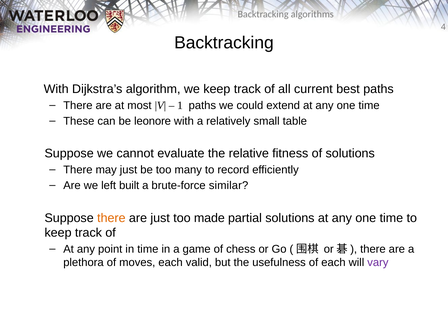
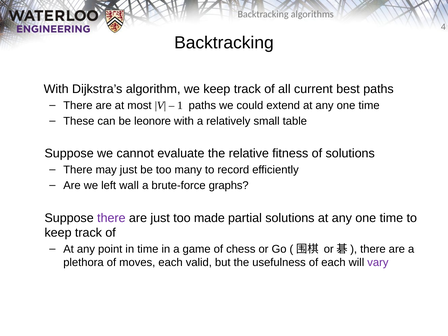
built: built -> wall
similar: similar -> graphs
there at (111, 218) colour: orange -> purple
